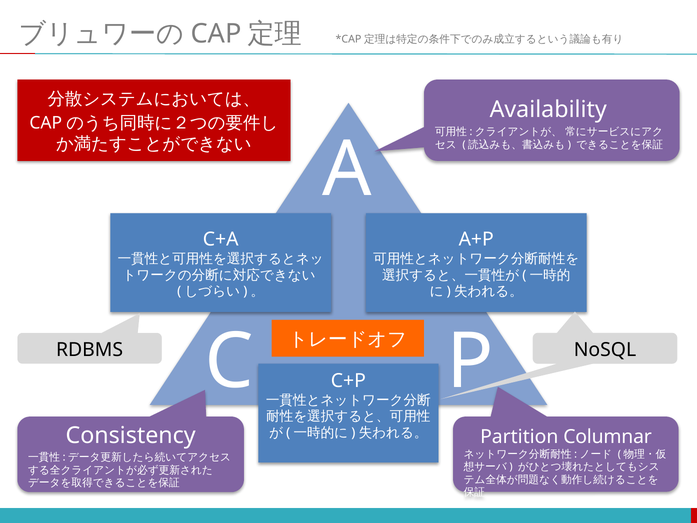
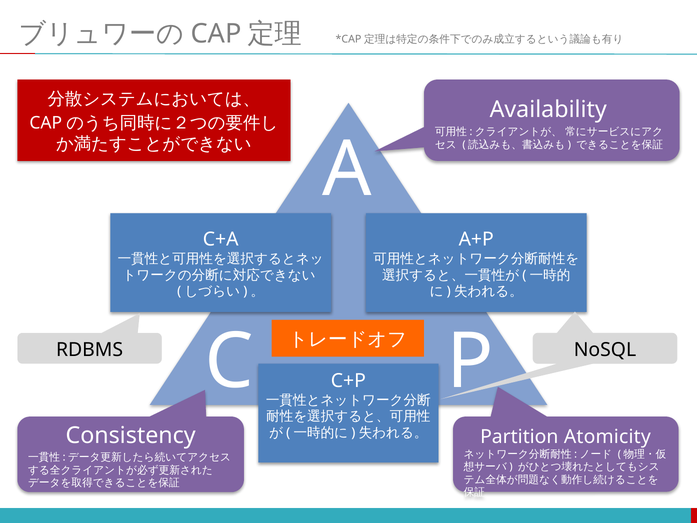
Columnar: Columnar -> Atomicity
